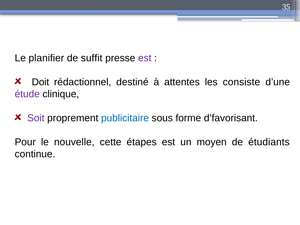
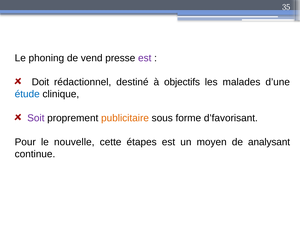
planifier: planifier -> phoning
suffit: suffit -> vend
attentes: attentes -> objectifs
consiste: consiste -> malades
étude colour: purple -> blue
publicitaire colour: blue -> orange
étudiants: étudiants -> analysant
